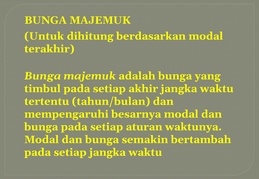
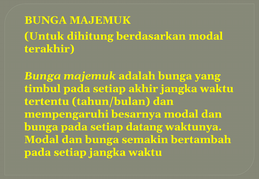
aturan: aturan -> datang
